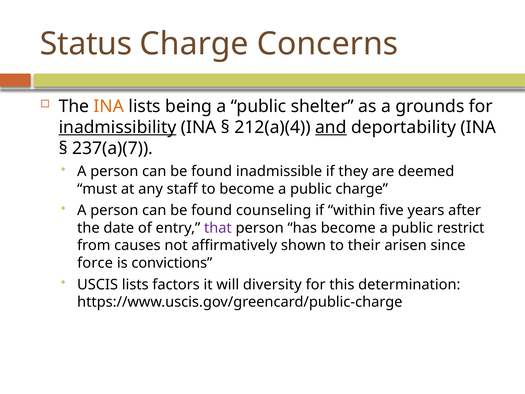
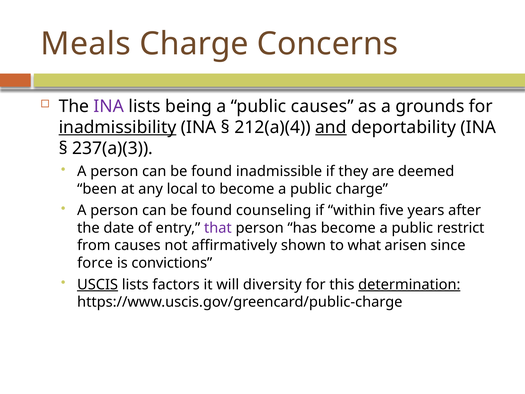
Status: Status -> Meals
INA at (109, 106) colour: orange -> purple
public shelter: shelter -> causes
237(a)(7: 237(a)(7 -> 237(a)(3
must: must -> been
staff: staff -> local
their: their -> what
USCIS underline: none -> present
determination underline: none -> present
